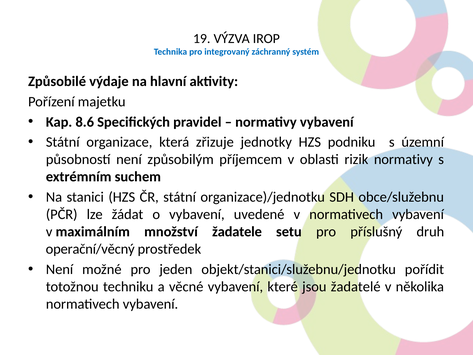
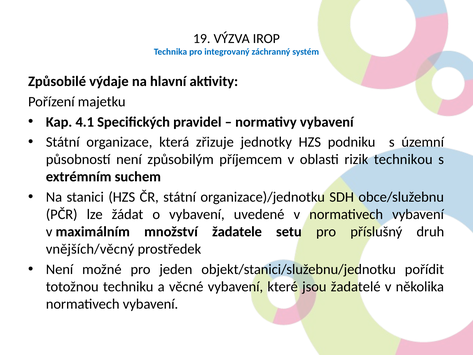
8.6: 8.6 -> 4.1
rizik normativy: normativy -> technikou
operační/věcný: operační/věcný -> vnějších/věcný
